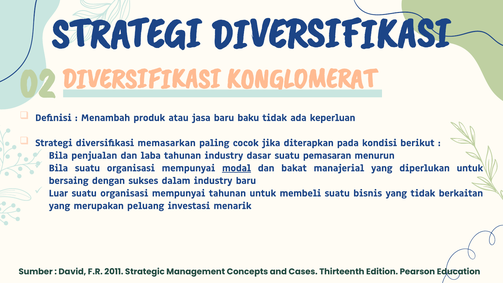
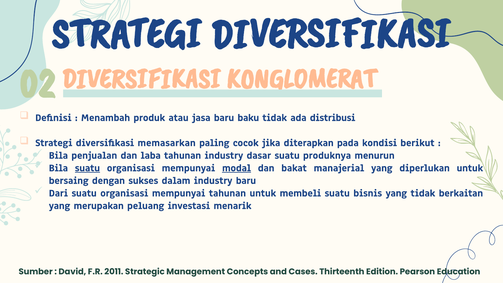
keperluan: keperluan -> distribusi
pemasaran: pemasaran -> produknya
suatu at (87, 168) underline: none -> present
Luar: Luar -> Dari
